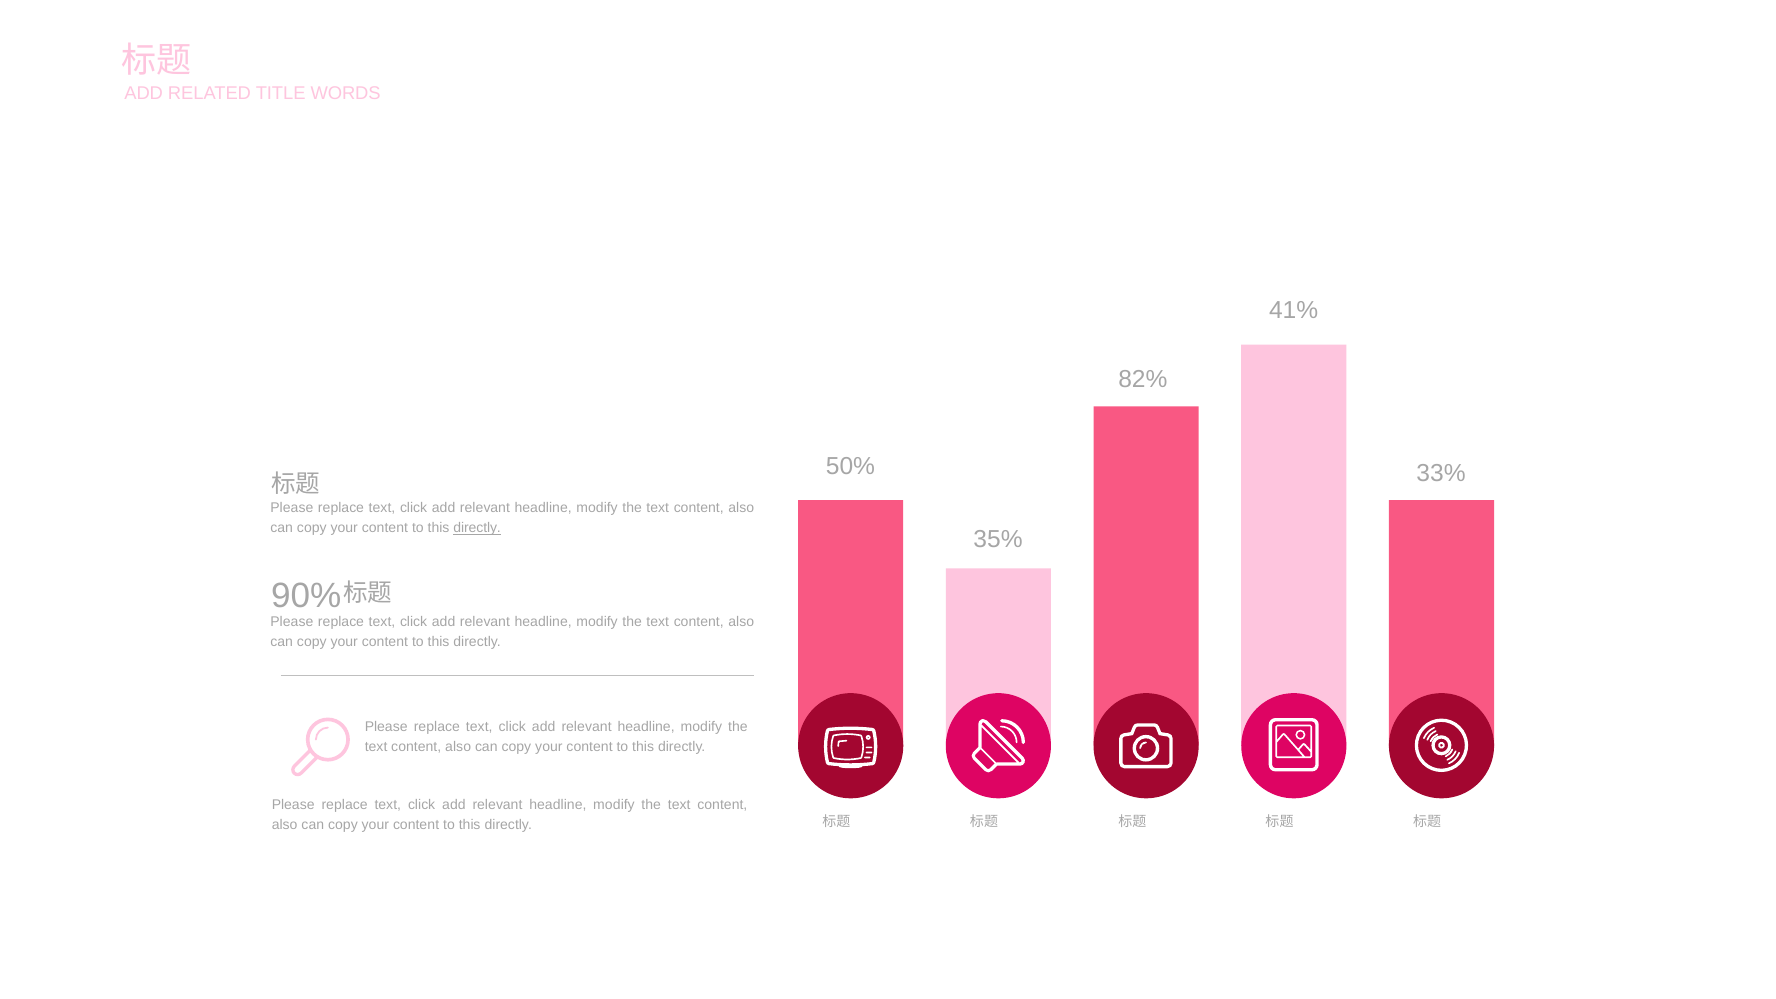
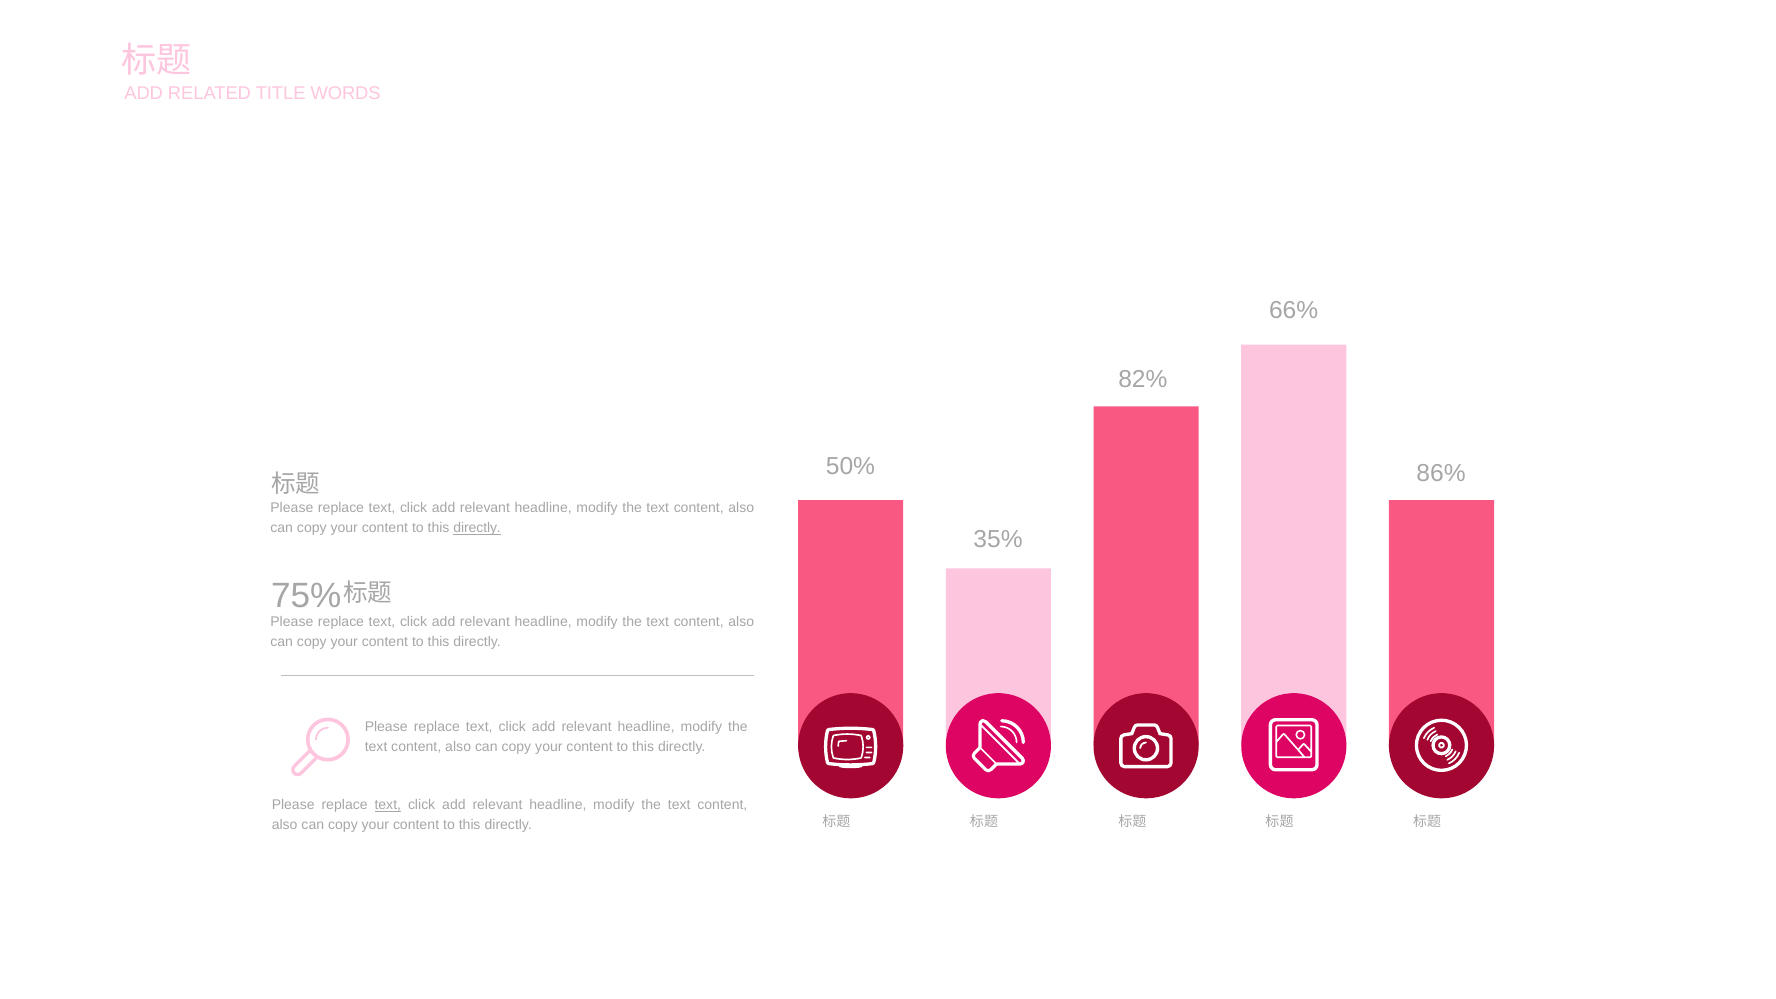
41%: 41% -> 66%
33%: 33% -> 86%
90%: 90% -> 75%
text at (388, 805) underline: none -> present
